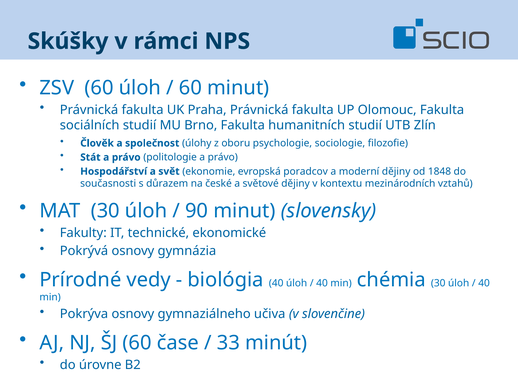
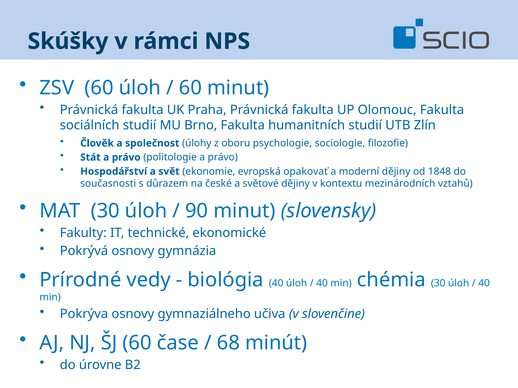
poradcov: poradcov -> opakovať
33: 33 -> 68
